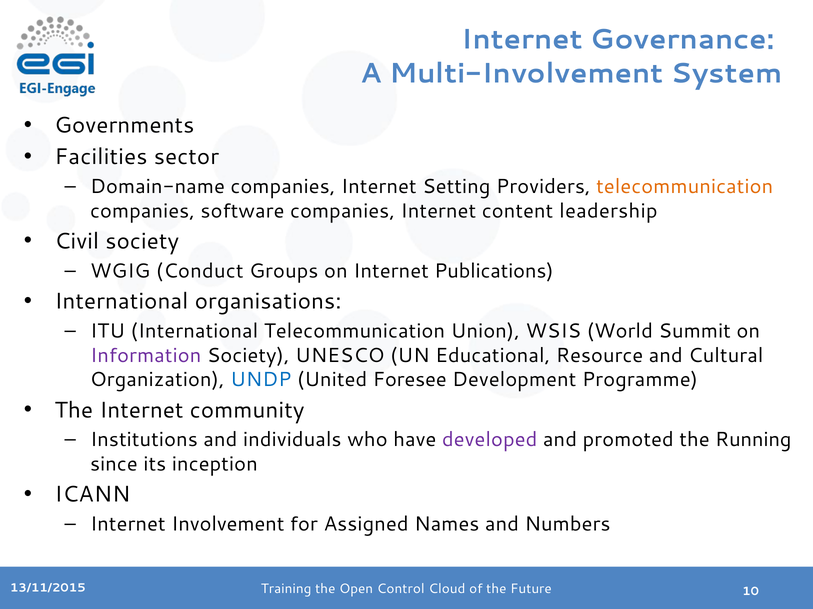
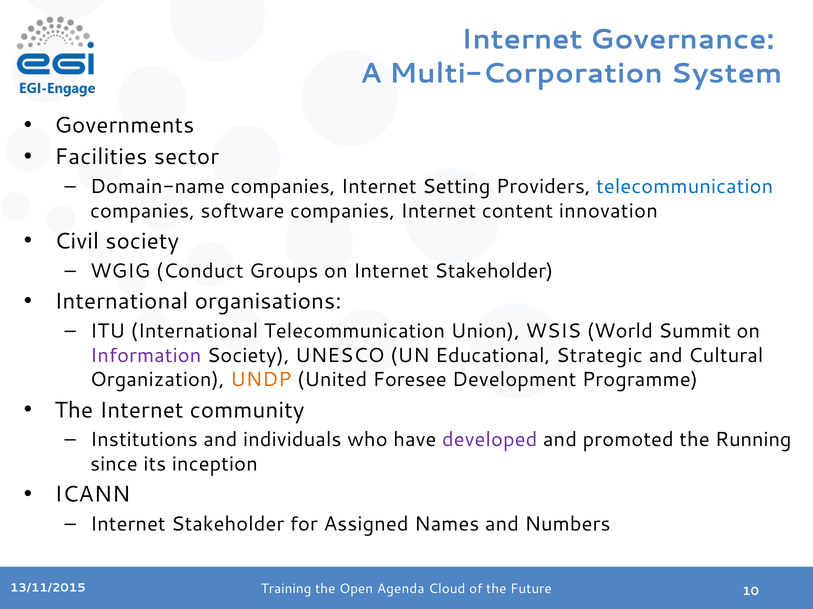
Multi-Involvement: Multi-Involvement -> Multi-Corporation
telecommunication at (685, 187) colour: orange -> blue
leadership: leadership -> innovation
on Internet Publications: Publications -> Stakeholder
Resource: Resource -> Strategic
UNDP colour: blue -> orange
Involvement at (228, 525): Involvement -> Stakeholder
Control: Control -> Agenda
